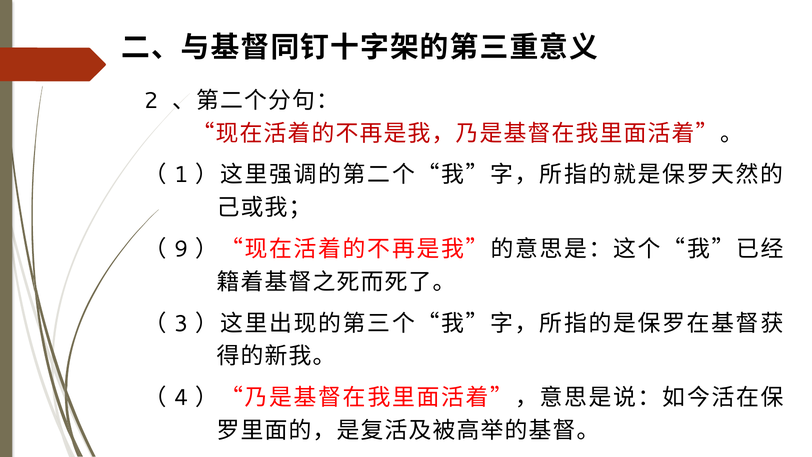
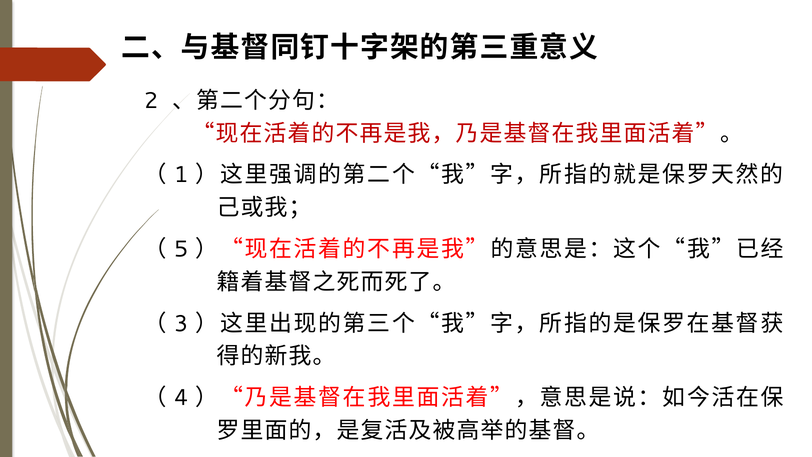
9: 9 -> 5
